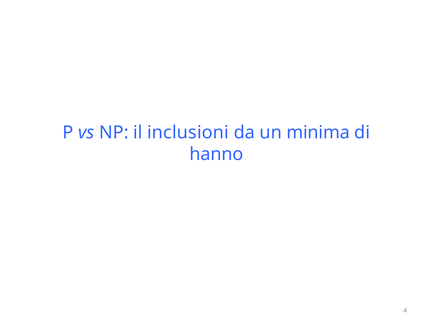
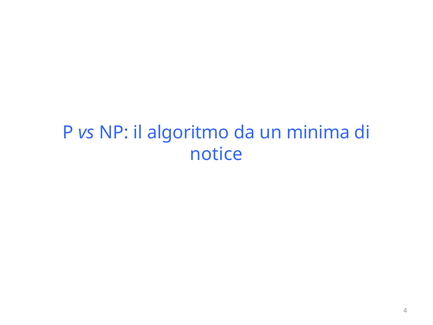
inclusioni: inclusioni -> algoritmo
hanno: hanno -> notice
